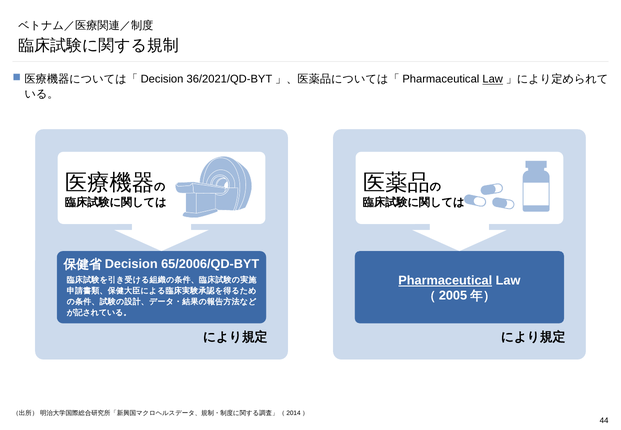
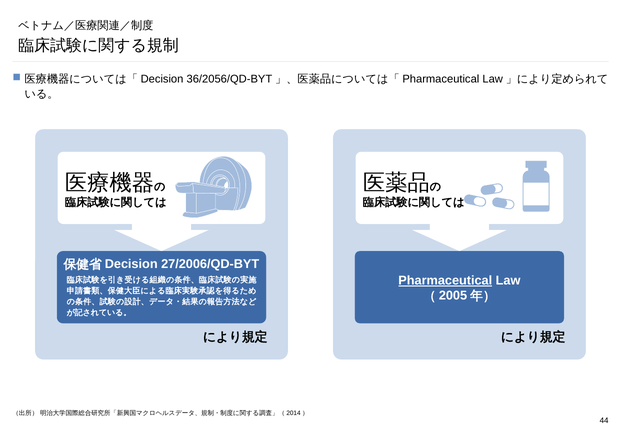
36/2021/QD-BYT: 36/2021/QD-BYT -> 36/2056/QD-BYT
Law at (493, 79) underline: present -> none
65/2006/QD-BYT: 65/2006/QD-BYT -> 27/2006/QD-BYT
